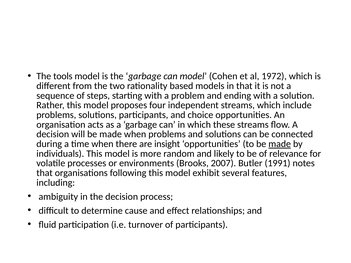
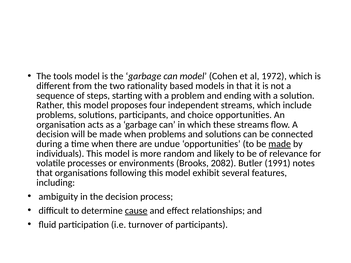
insight: insight -> undue
2007: 2007 -> 2082
cause underline: none -> present
